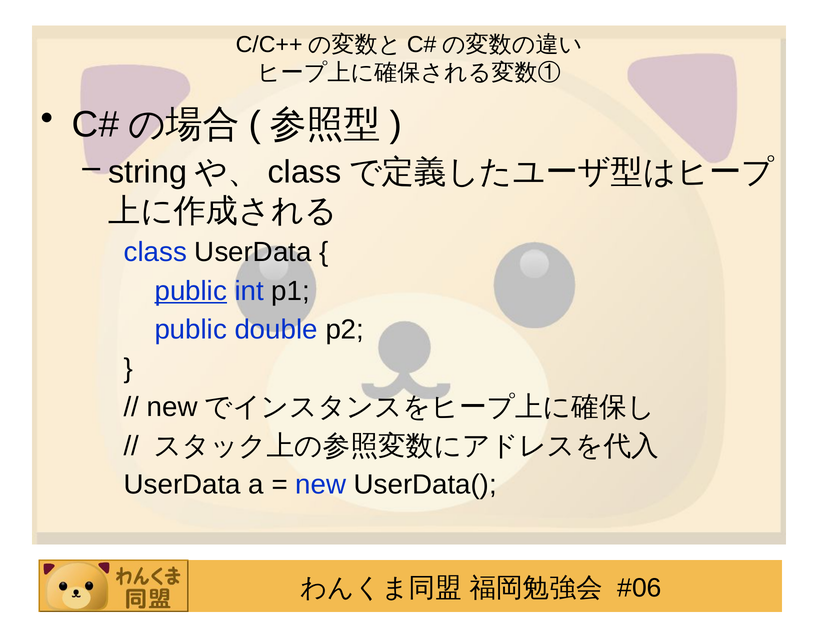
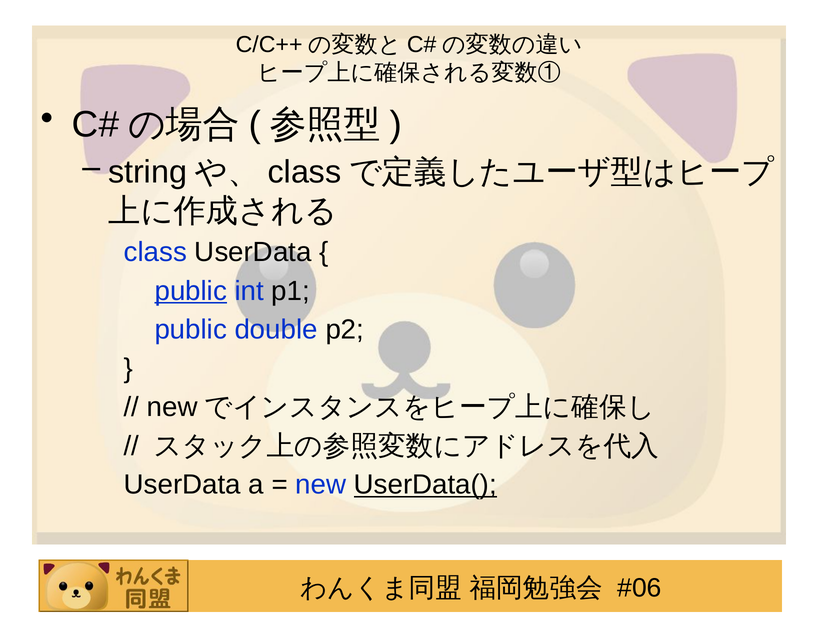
UserData( underline: none -> present
